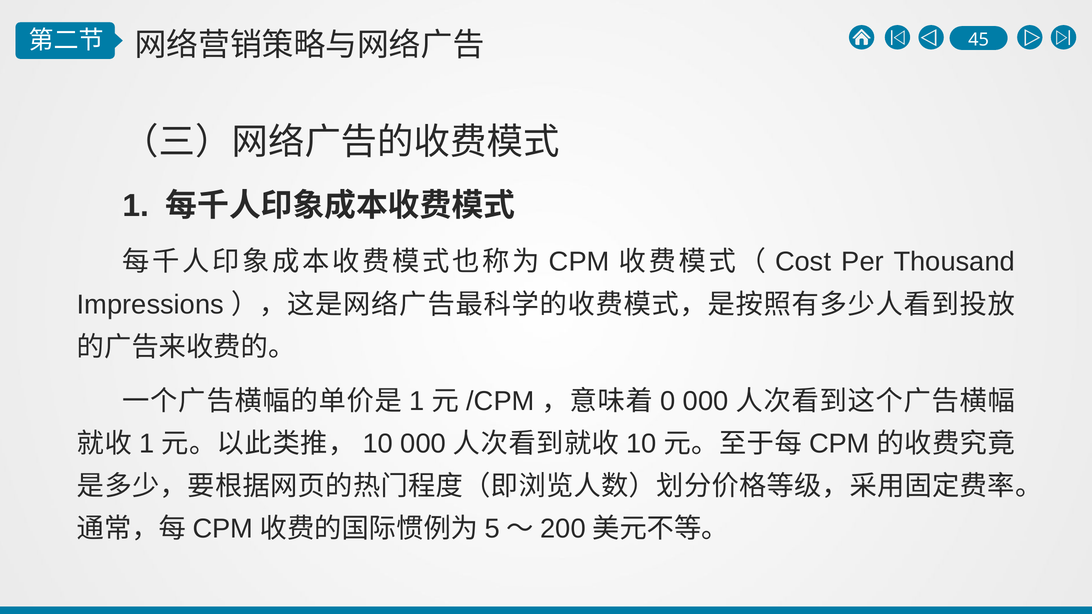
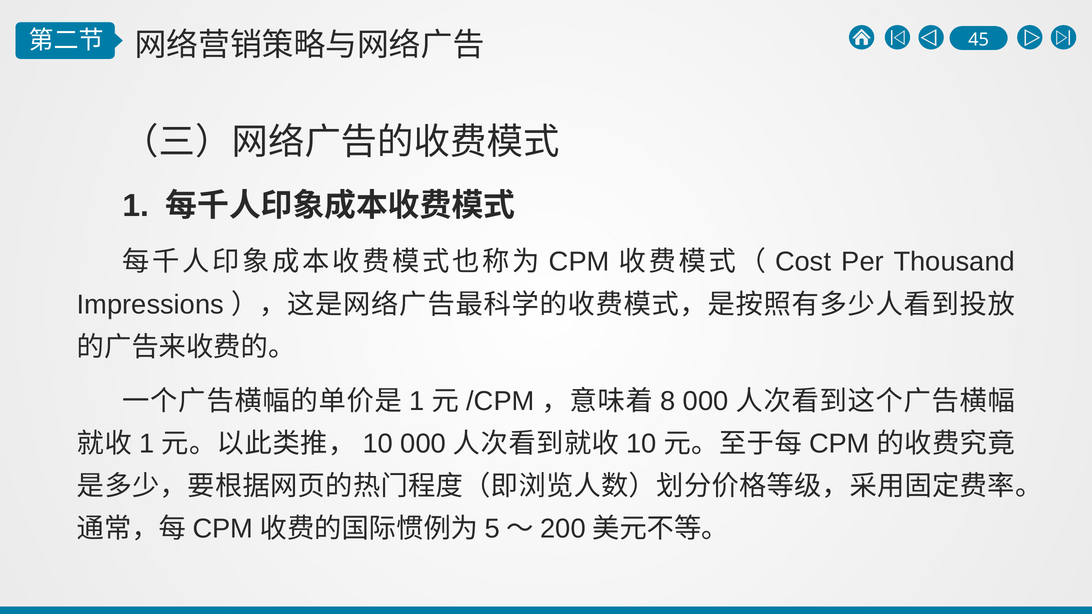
0: 0 -> 8
